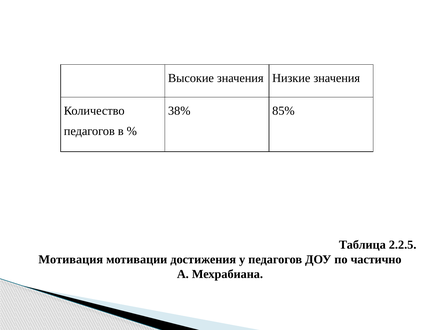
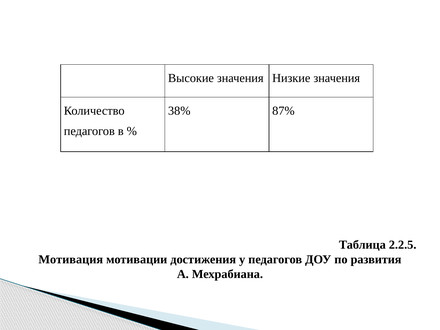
85%: 85% -> 87%
частично: частично -> развития
